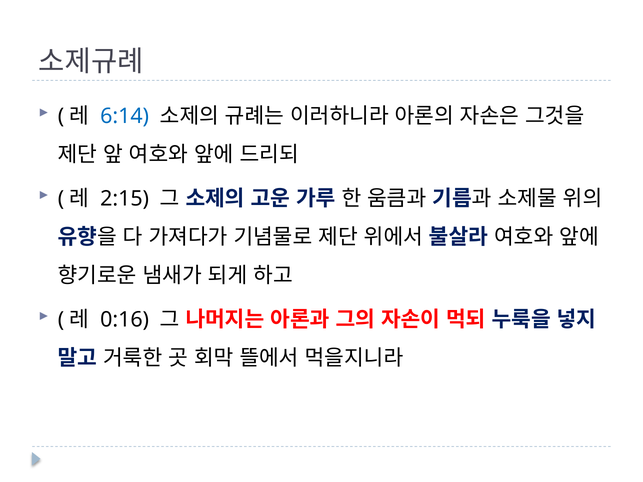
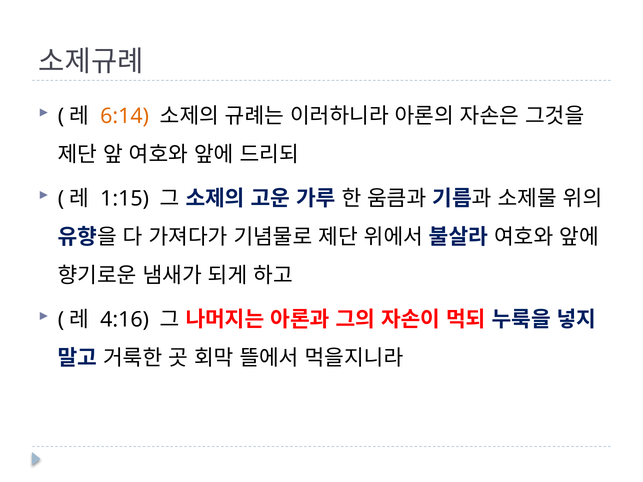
6:14 colour: blue -> orange
2:15: 2:15 -> 1:15
0:16: 0:16 -> 4:16
